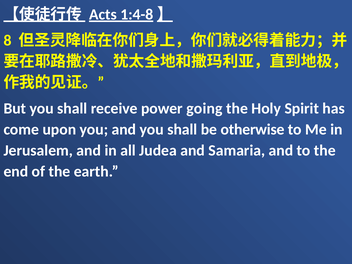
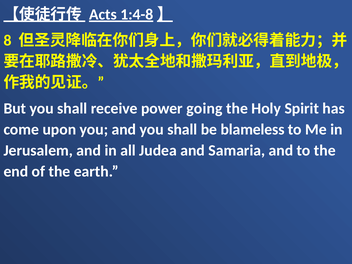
otherwise: otherwise -> blameless
